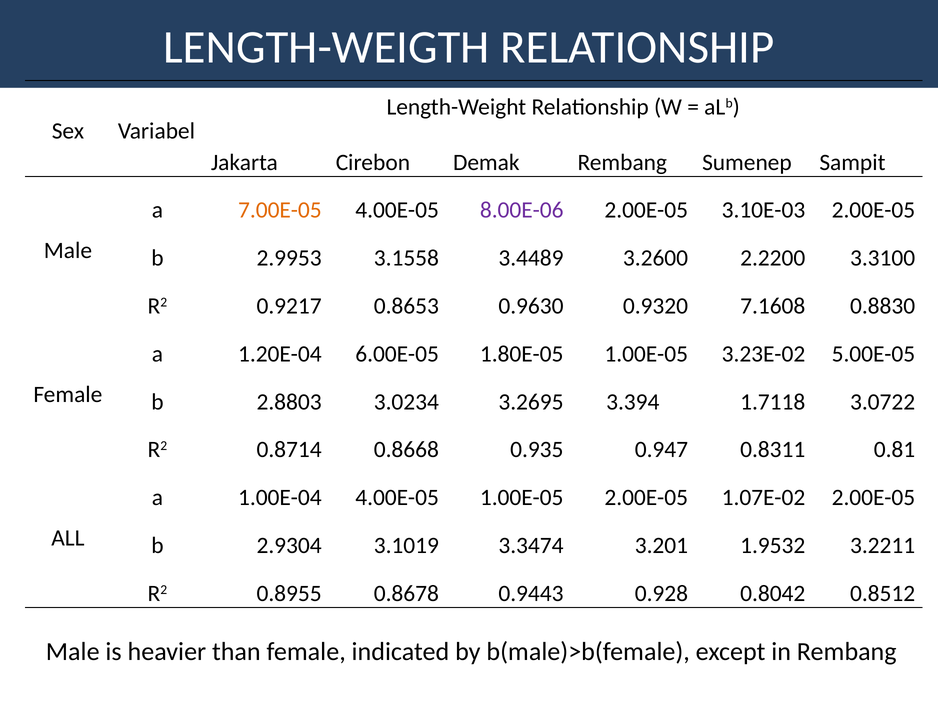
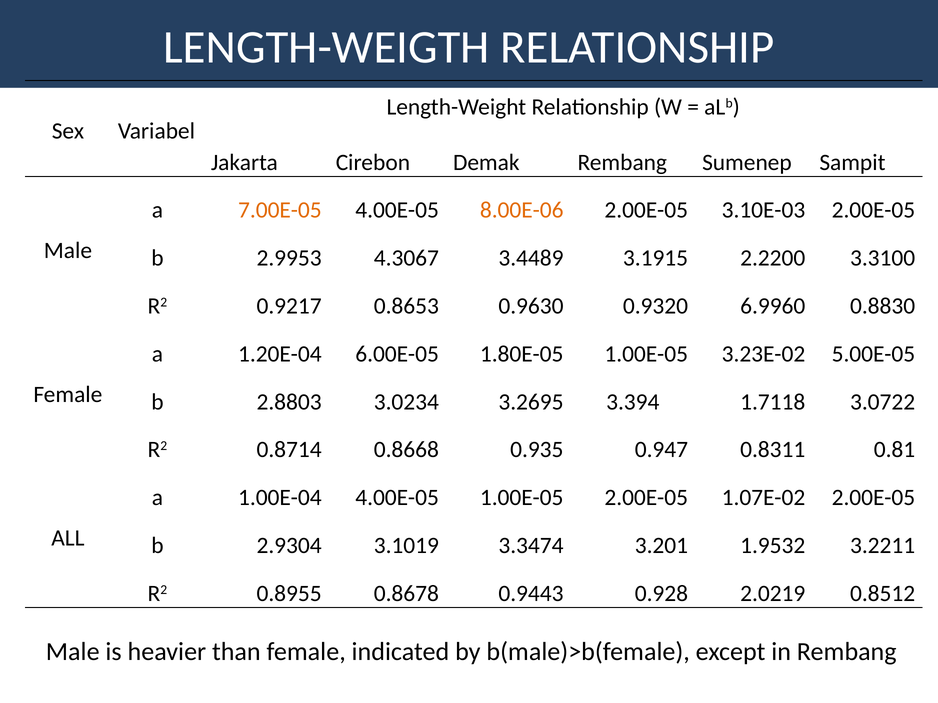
8.00E-06 colour: purple -> orange
3.1558: 3.1558 -> 4.3067
3.2600: 3.2600 -> 3.1915
7.1608: 7.1608 -> 6.9960
0.8042: 0.8042 -> 2.0219
